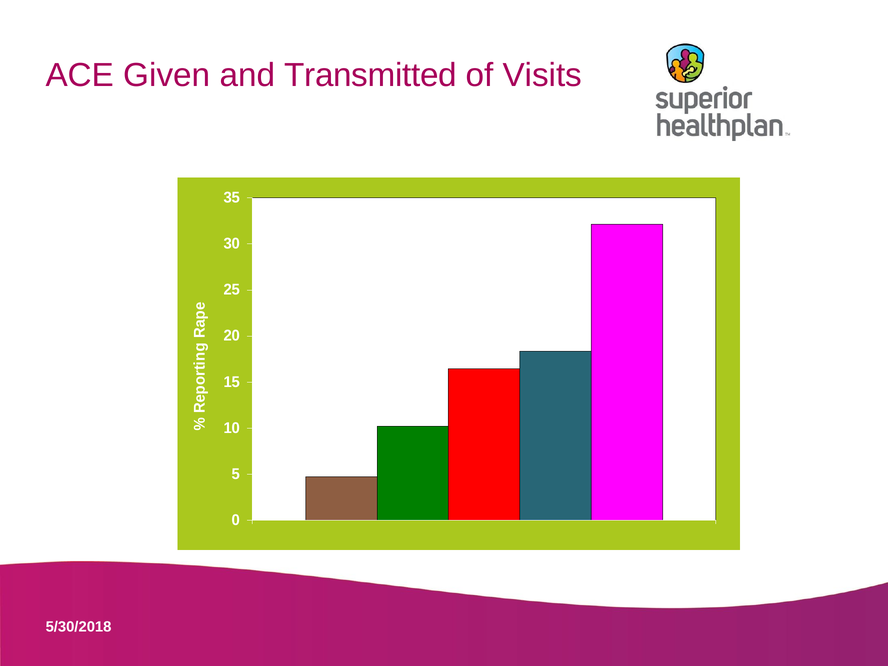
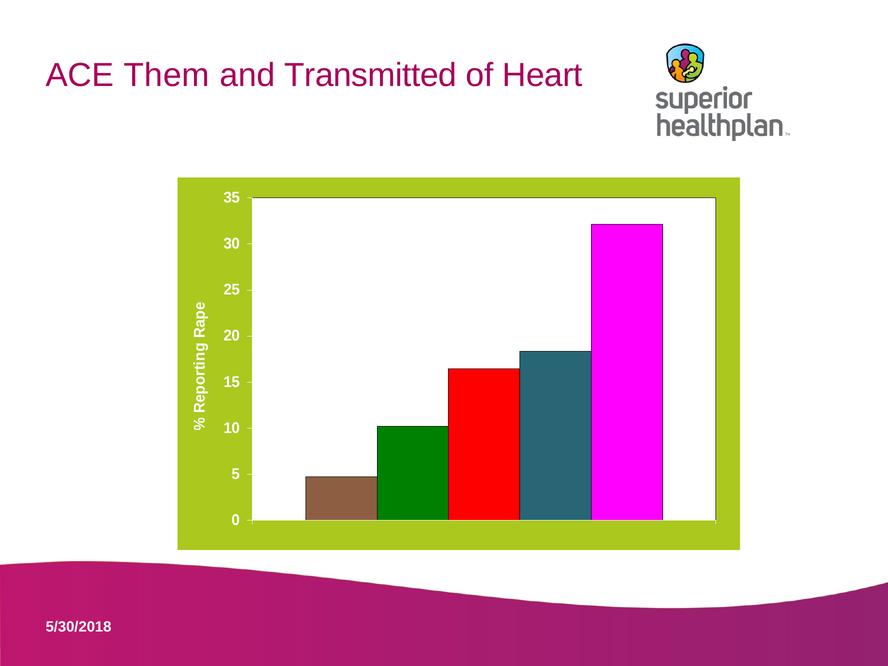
Given: Given -> Them
Visits: Visits -> Heart
